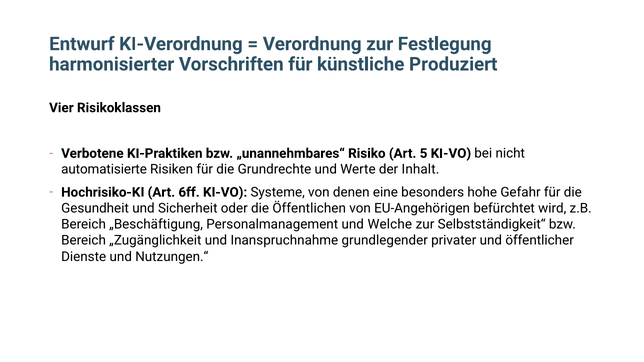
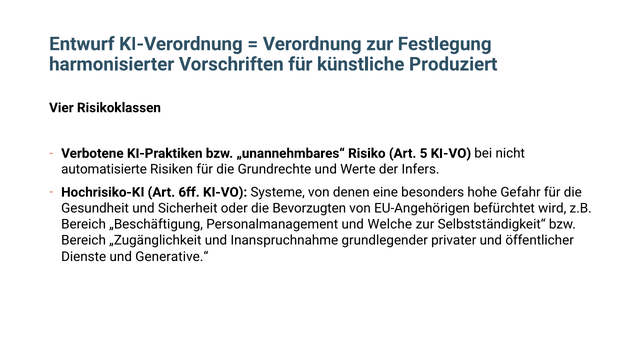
Inhalt: Inhalt -> Infers
Öffentlichen: Öffentlichen -> Bevorzugten
Nutzungen.“: Nutzungen.“ -> Generative.“
